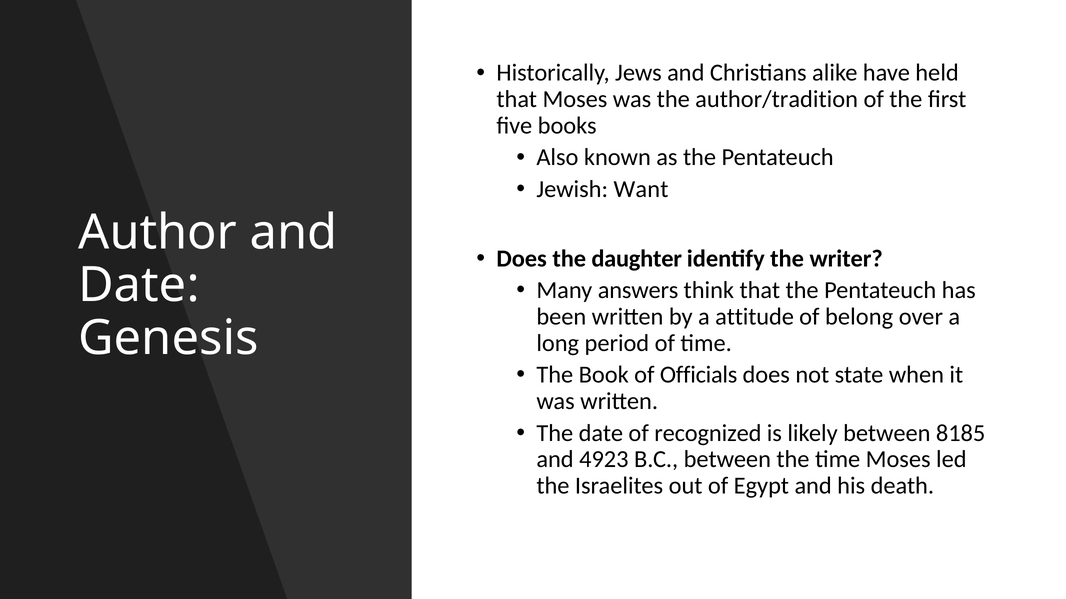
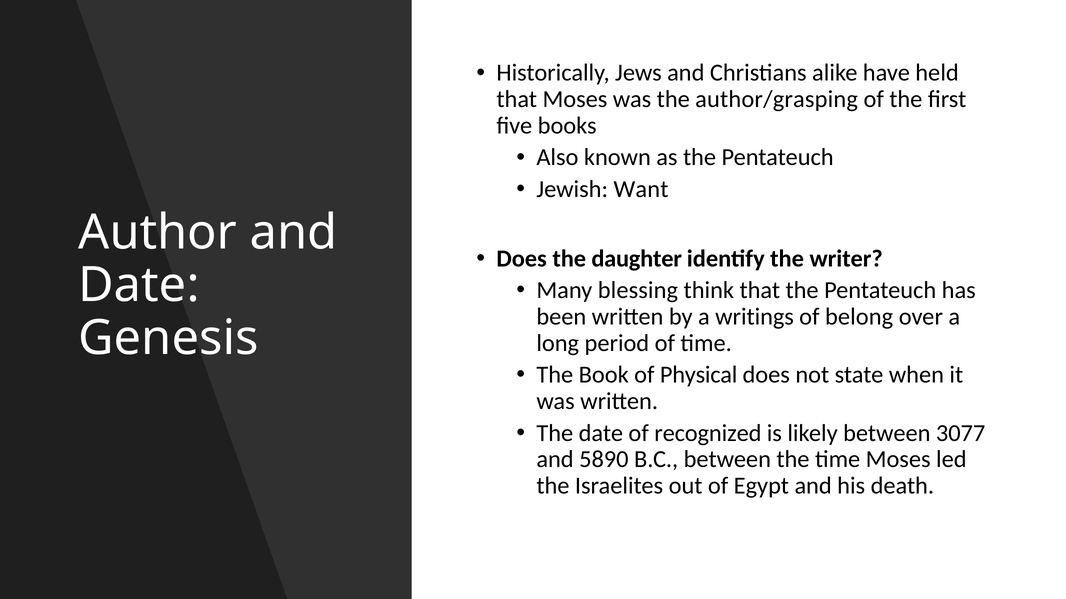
author/tradition: author/tradition -> author/grasping
answers: answers -> blessing
attitude: attitude -> writings
Officials: Officials -> Physical
8185: 8185 -> 3077
4923: 4923 -> 5890
